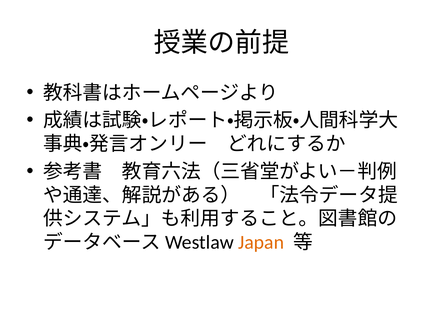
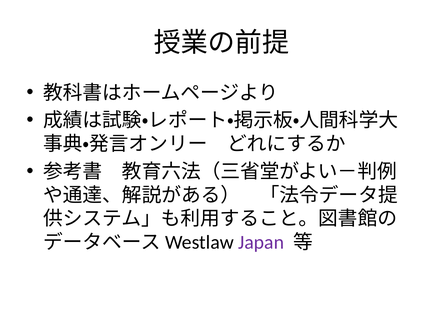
Japan colour: orange -> purple
